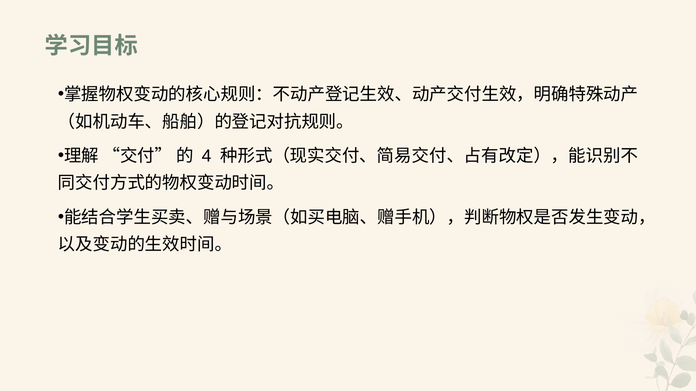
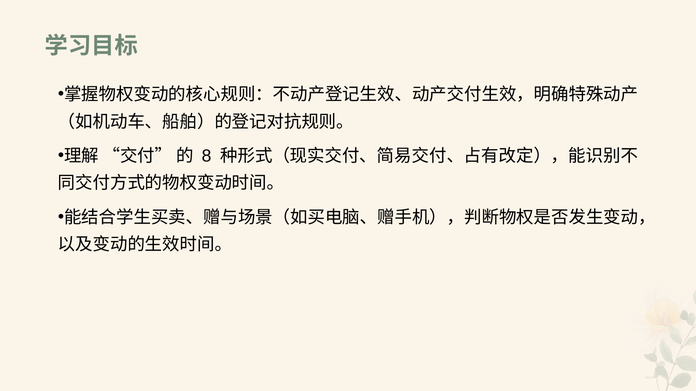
4: 4 -> 8
